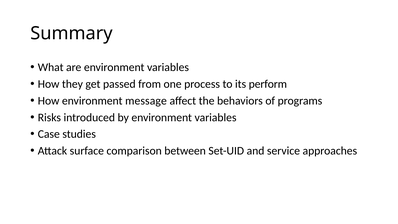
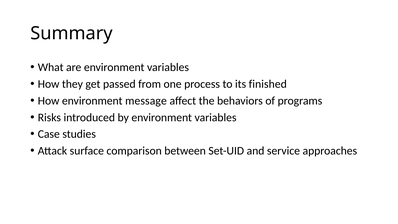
perform: perform -> finished
